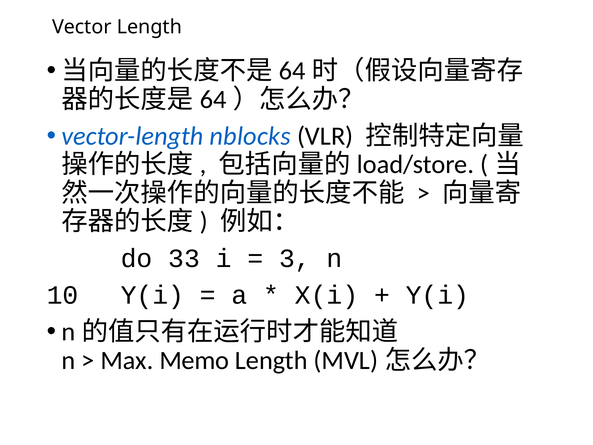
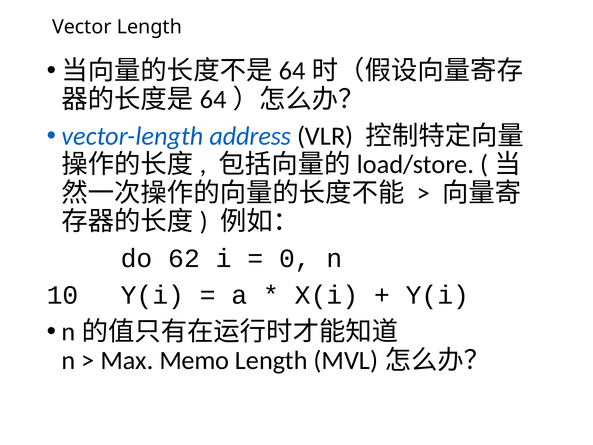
nblocks: nblocks -> address
33: 33 -> 62
3: 3 -> 0
